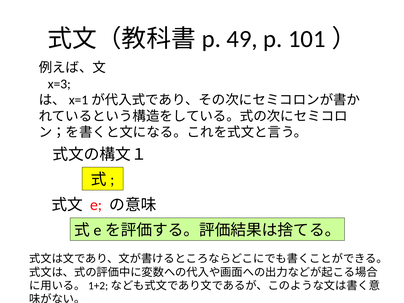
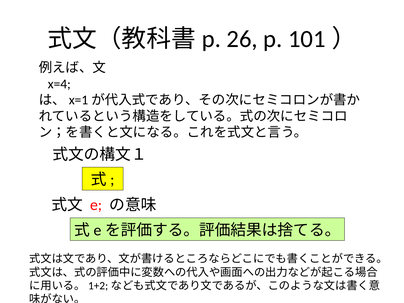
49: 49 -> 26
x=3: x=3 -> x=4
